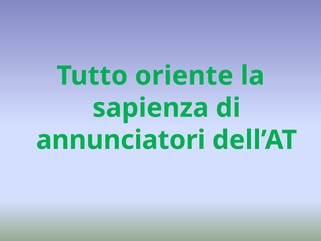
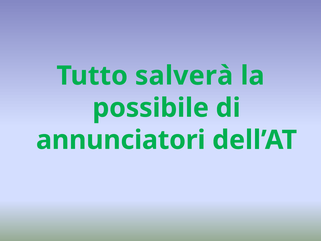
oriente: oriente -> salverà
sapienza: sapienza -> possibile
